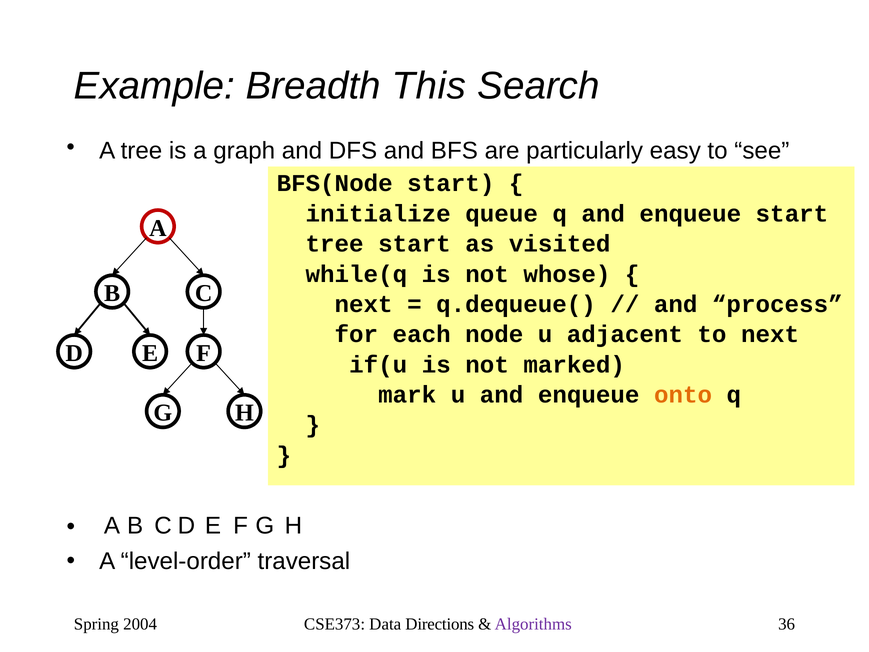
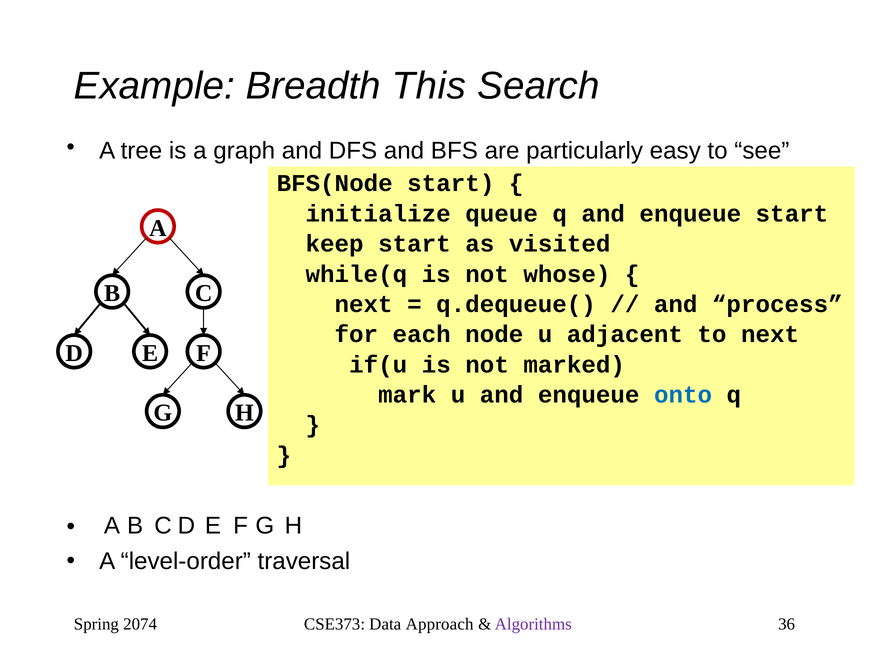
tree at (335, 244): tree -> keep
onto colour: orange -> blue
2004: 2004 -> 2074
Directions: Directions -> Approach
